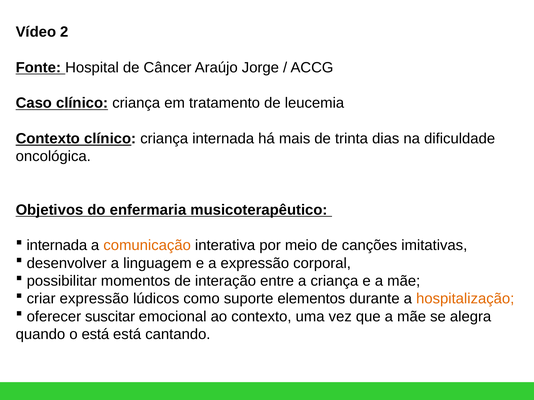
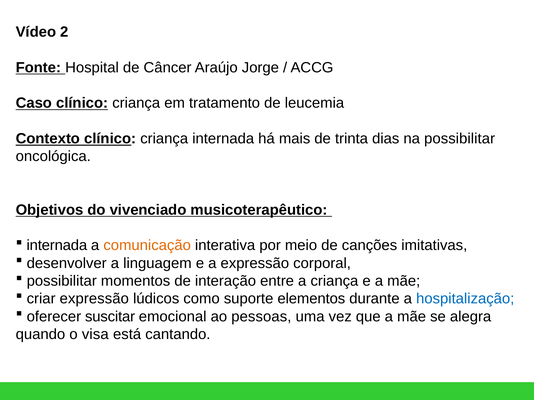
na dificuldade: dificuldade -> possibilitar
enfermaria: enfermaria -> vivenciado
hospitalização colour: orange -> blue
ao contexto: contexto -> pessoas
o está: está -> visa
